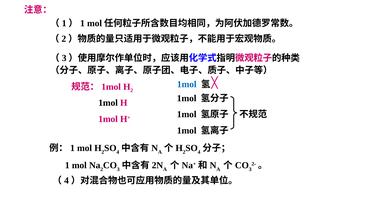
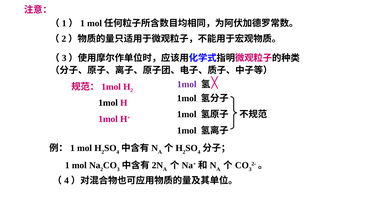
1mol at (187, 84) colour: blue -> purple
